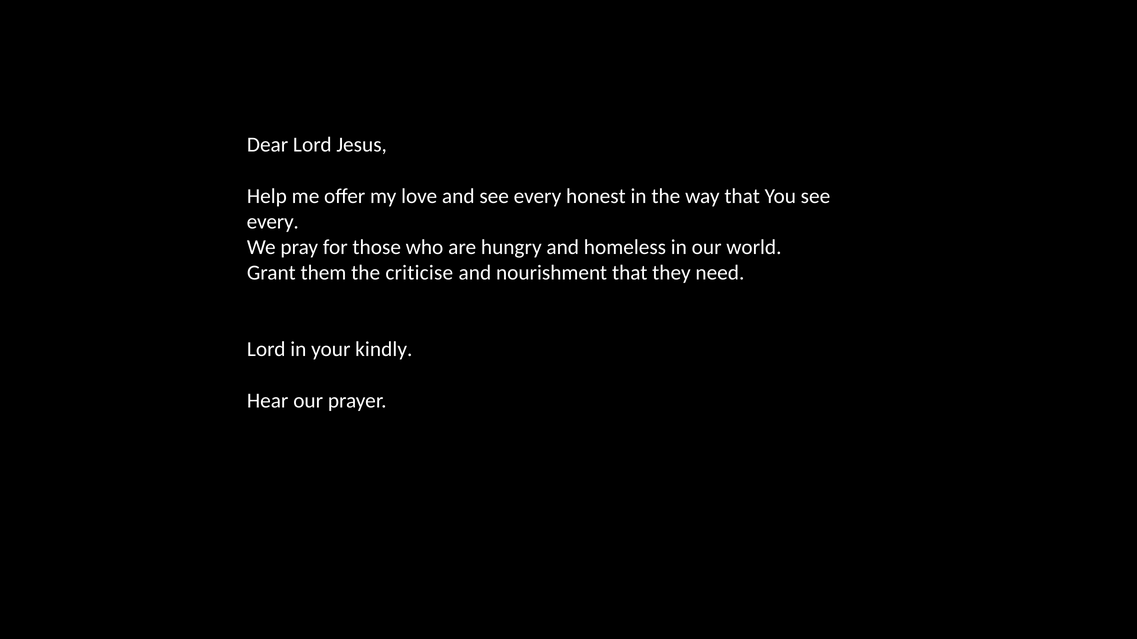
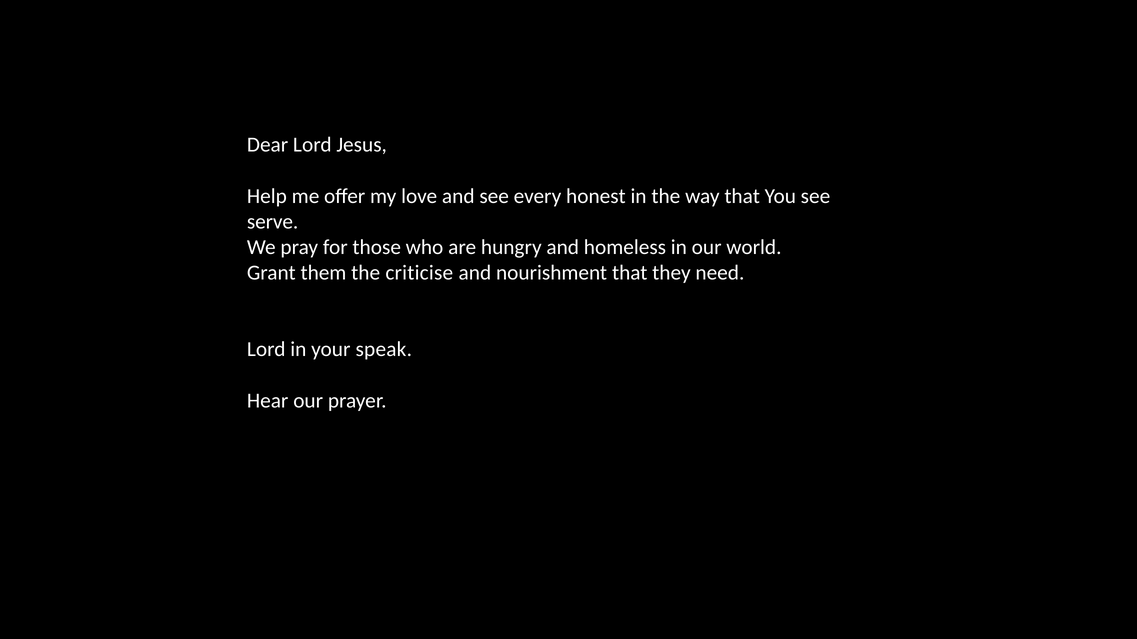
every at (273, 222): every -> serve
kindly: kindly -> speak
